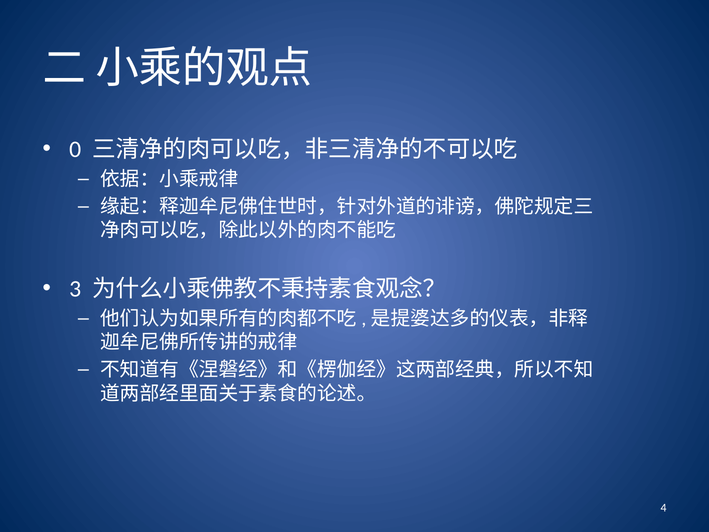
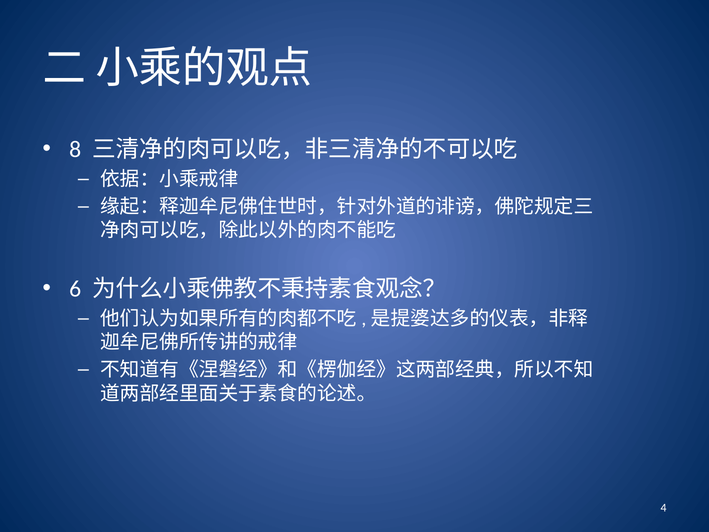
0: 0 -> 8
3: 3 -> 6
